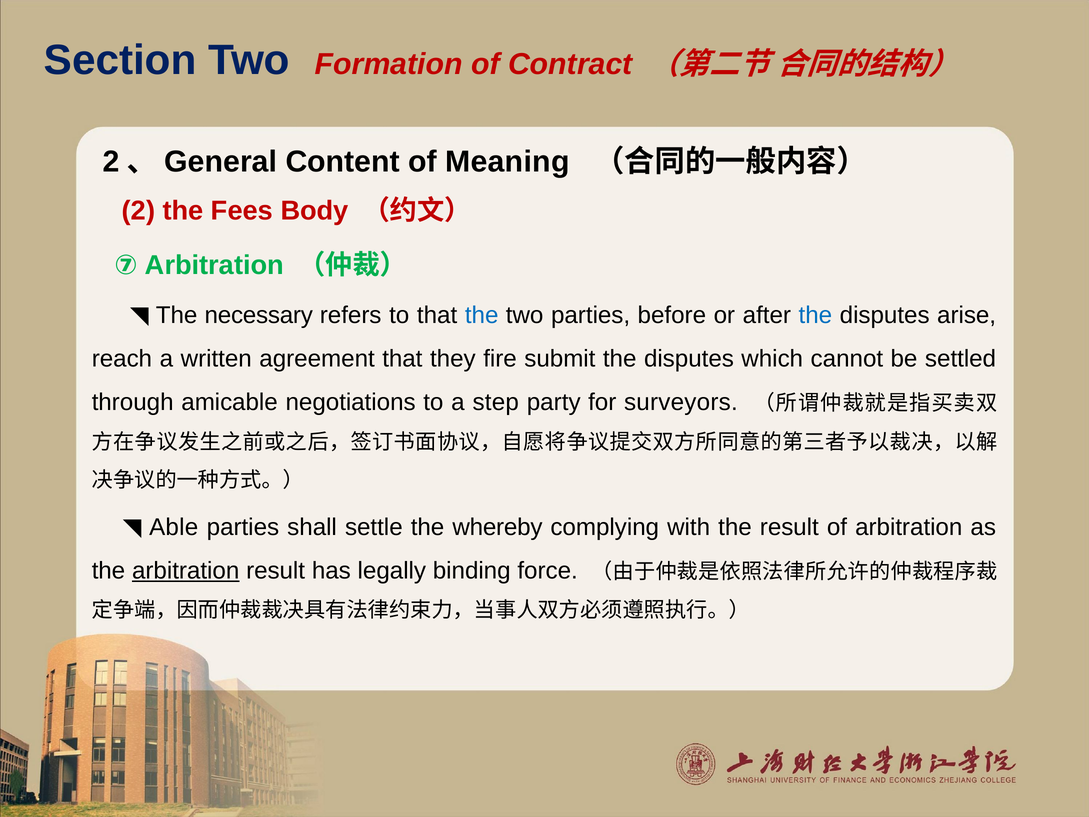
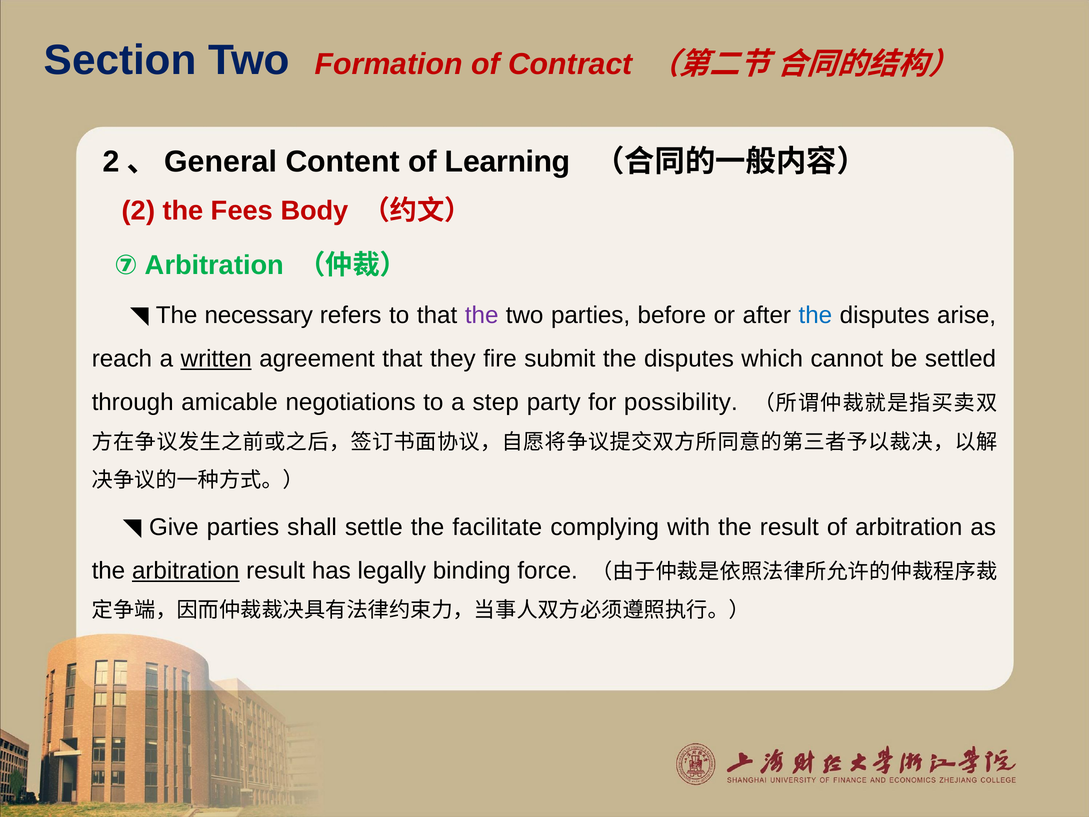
Meaning: Meaning -> Learning
the at (482, 315) colour: blue -> purple
written underline: none -> present
surveyors: surveyors -> possibility
Able: Able -> Give
whereby: whereby -> facilitate
